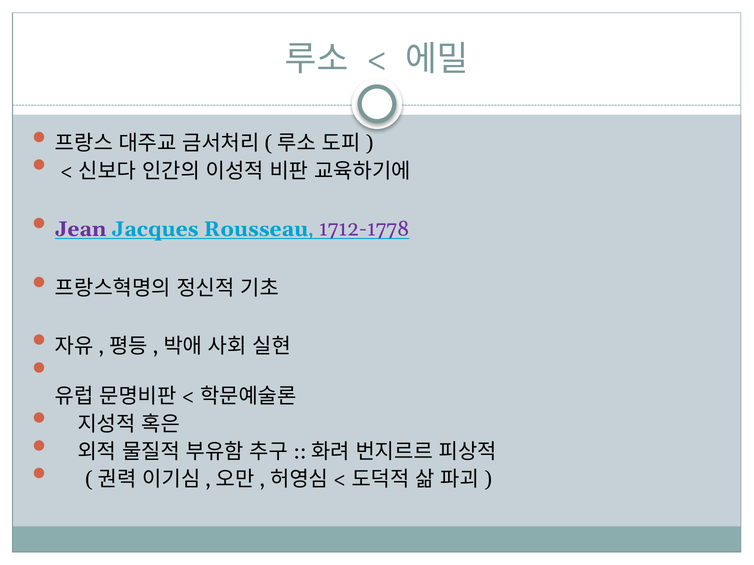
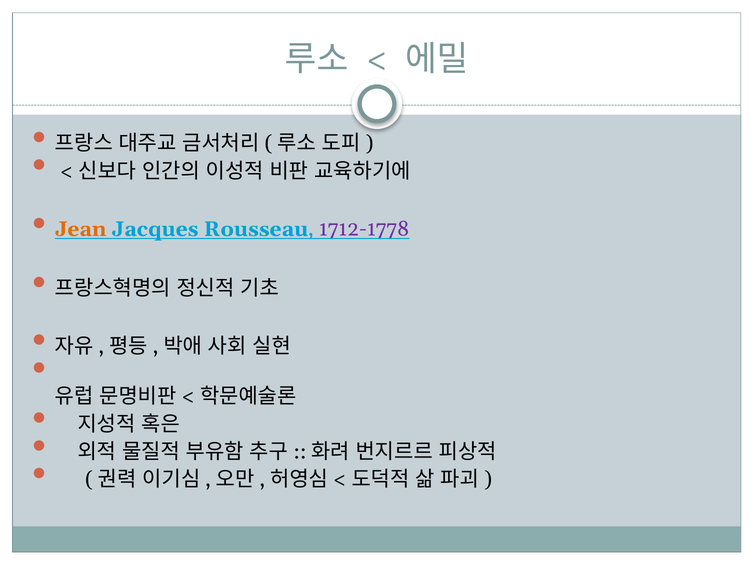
Jean colour: purple -> orange
